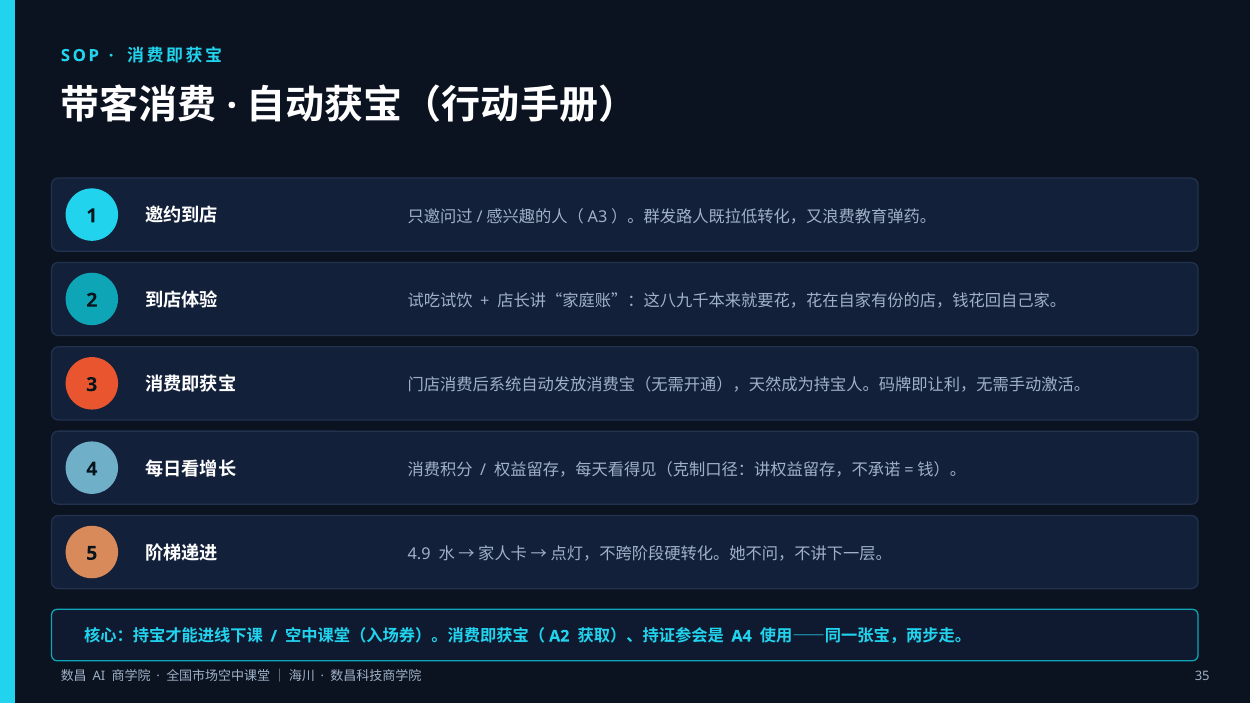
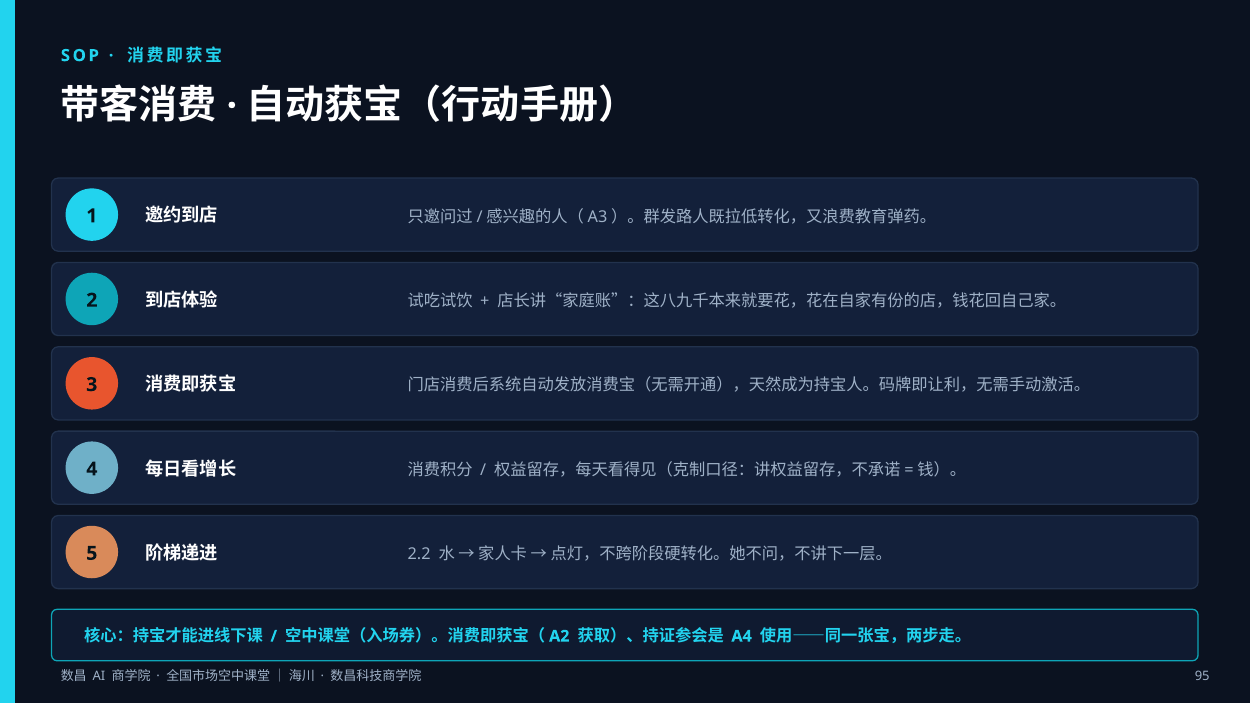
4.9: 4.9 -> 2.2
35: 35 -> 95
